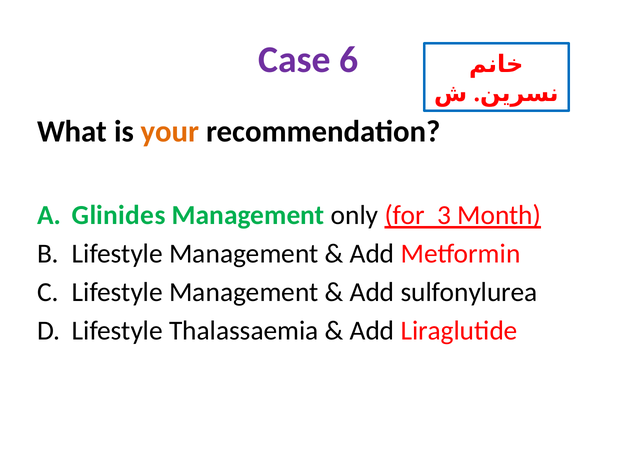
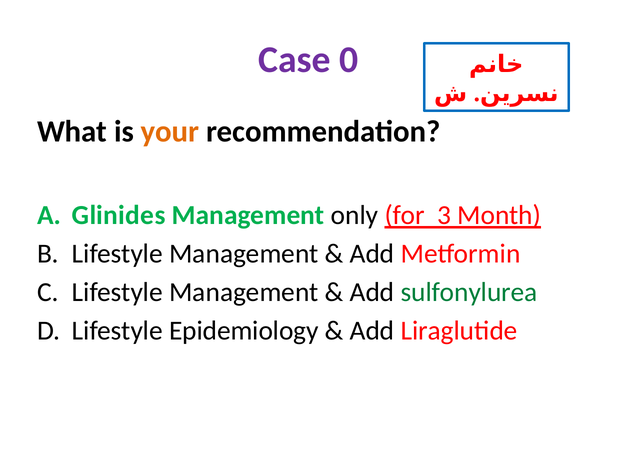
6: 6 -> 0
sulfonylurea colour: black -> green
Thalassaemia: Thalassaemia -> Epidemiology
